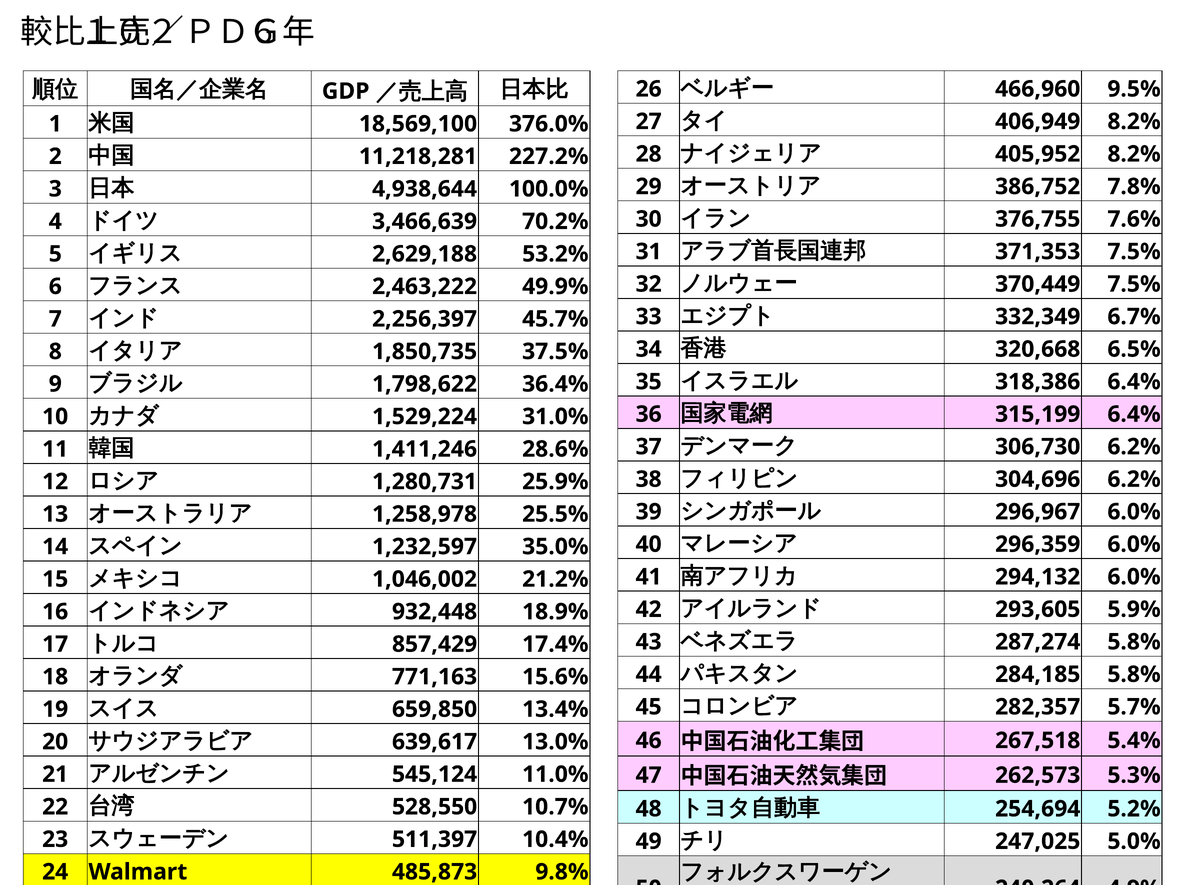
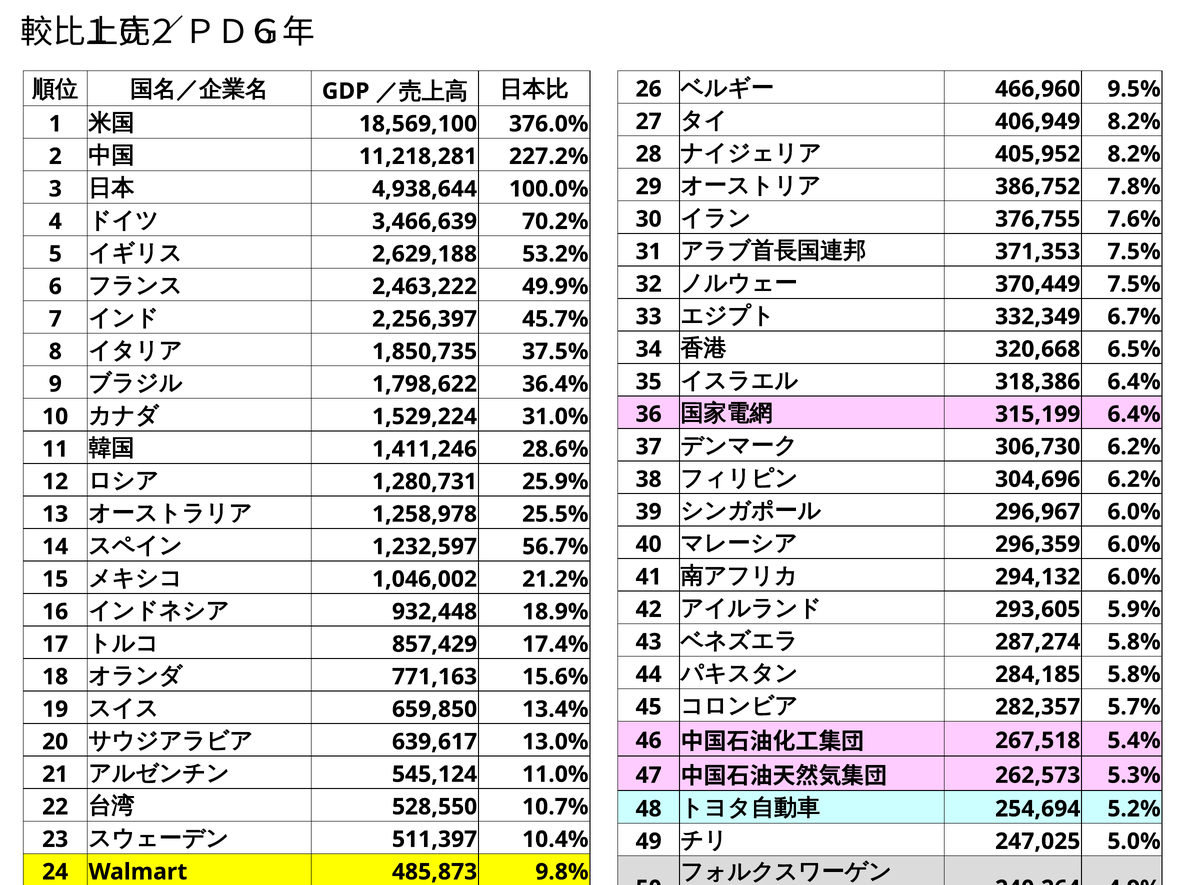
35.0%: 35.0% -> 56.7%
